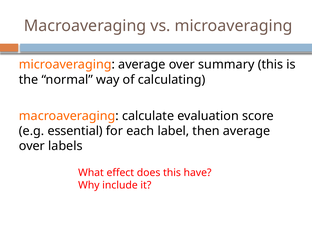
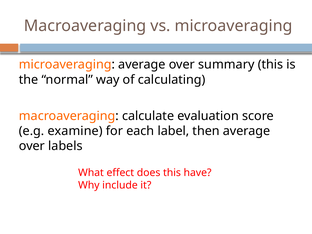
essential: essential -> examine
